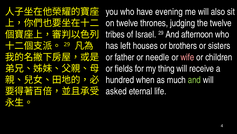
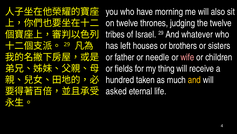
evening: evening -> morning
afternoon: afternoon -> whatever
when: when -> taken
and at (194, 79) colour: light green -> yellow
